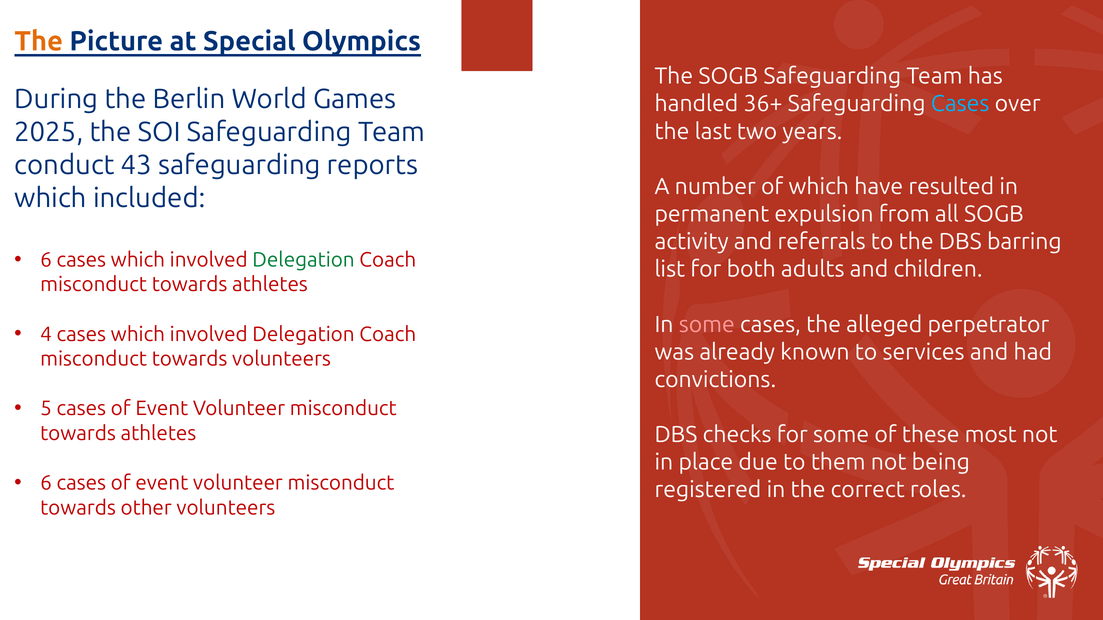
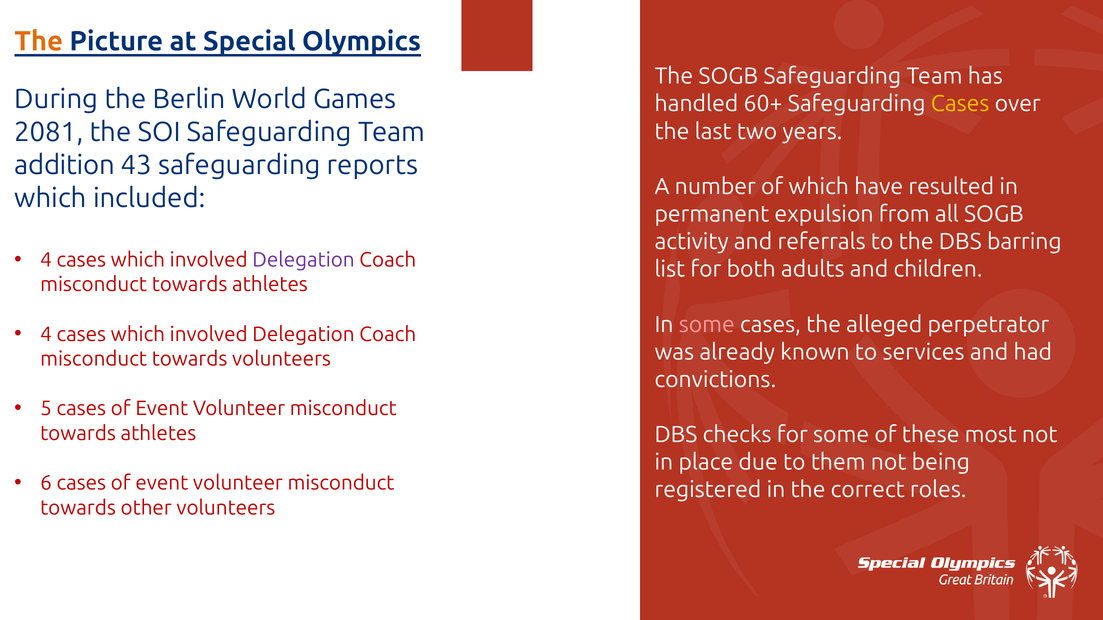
36+: 36+ -> 60+
Cases at (960, 104) colour: light blue -> yellow
2025: 2025 -> 2081
conduct: conduct -> addition
6 at (46, 260): 6 -> 4
Delegation at (304, 260) colour: green -> purple
